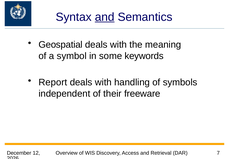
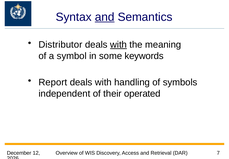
Geospatial: Geospatial -> Distributor
with at (118, 44) underline: none -> present
freeware: freeware -> operated
